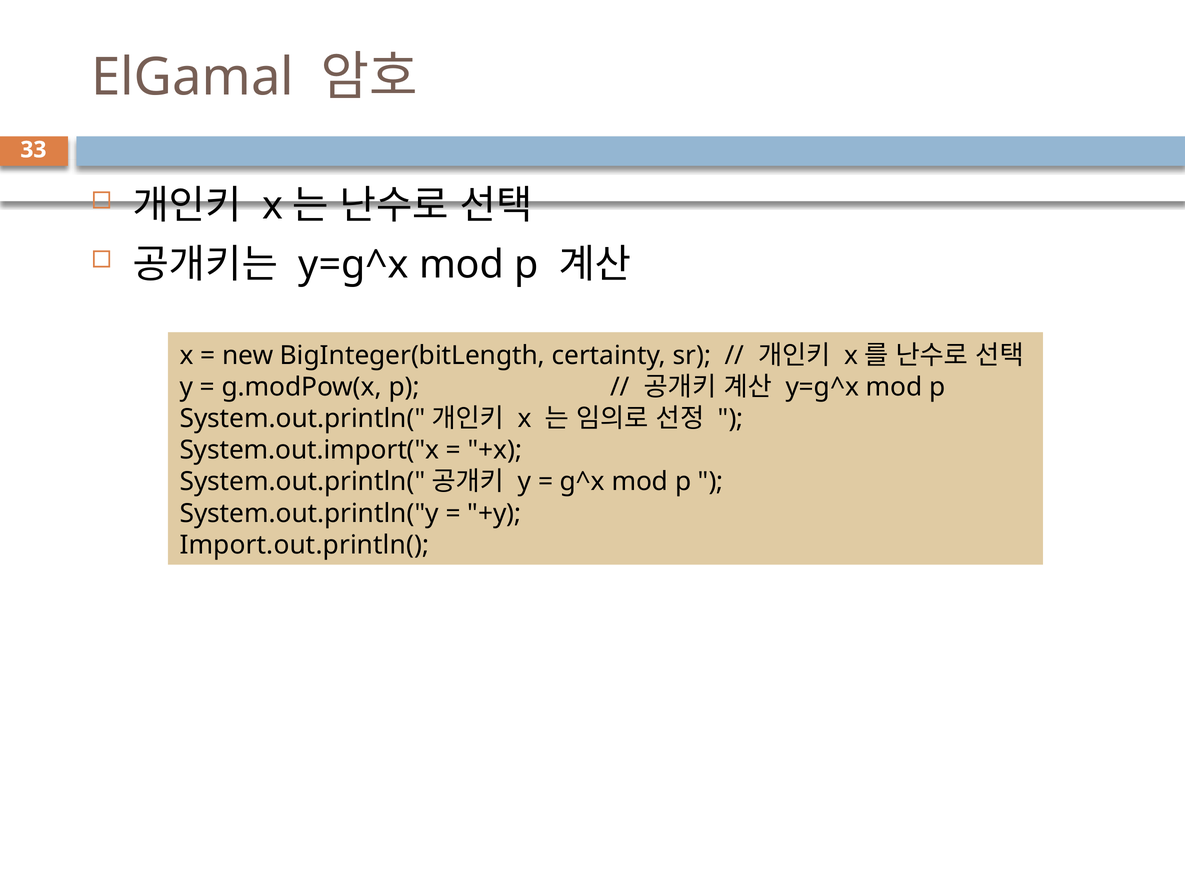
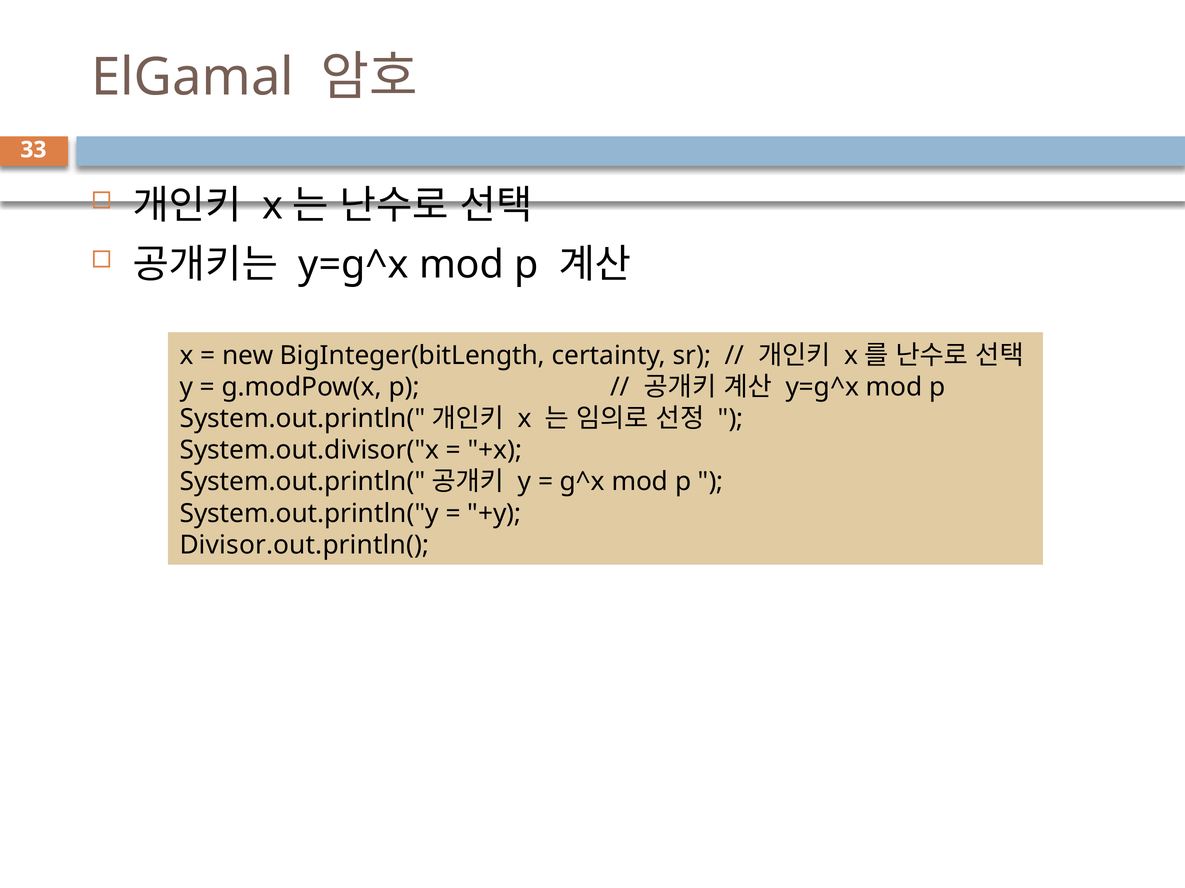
System.out.import("x: System.out.import("x -> System.out.divisor("x
Import.out.println(: Import.out.println( -> Divisor.out.println(
